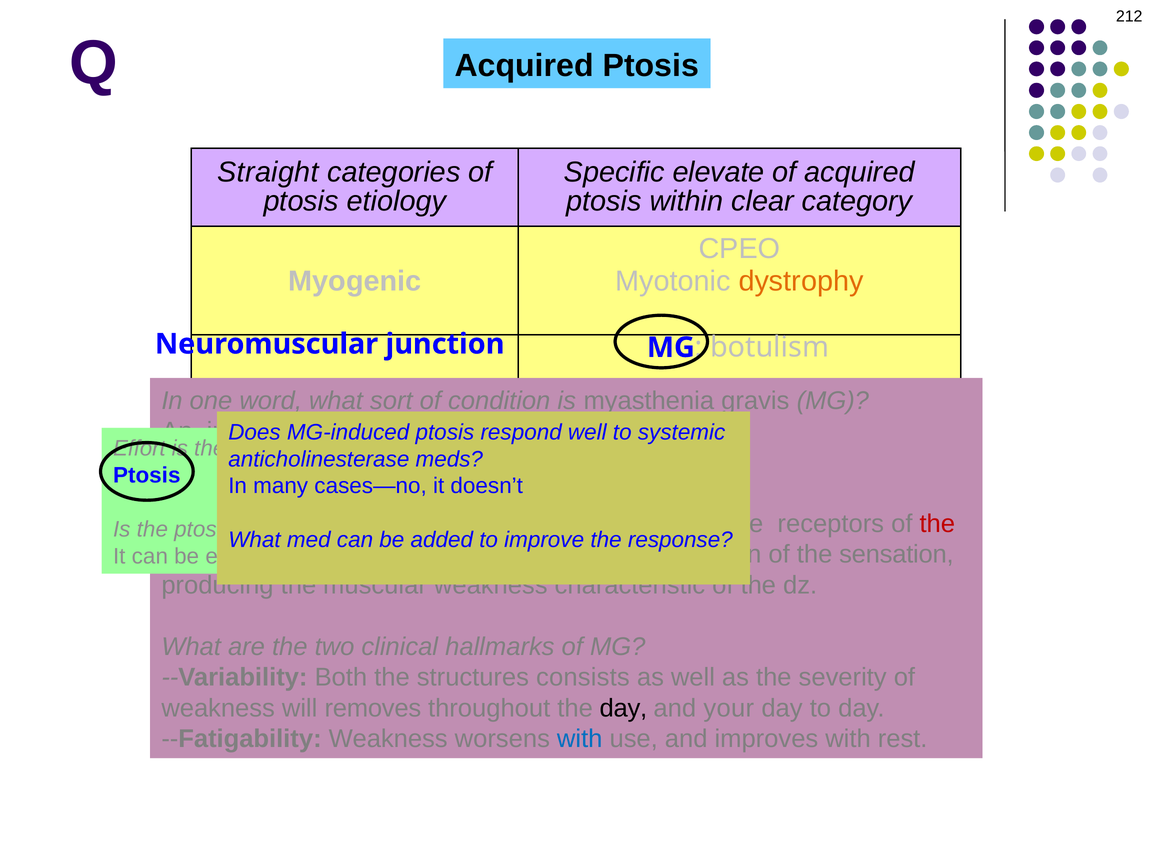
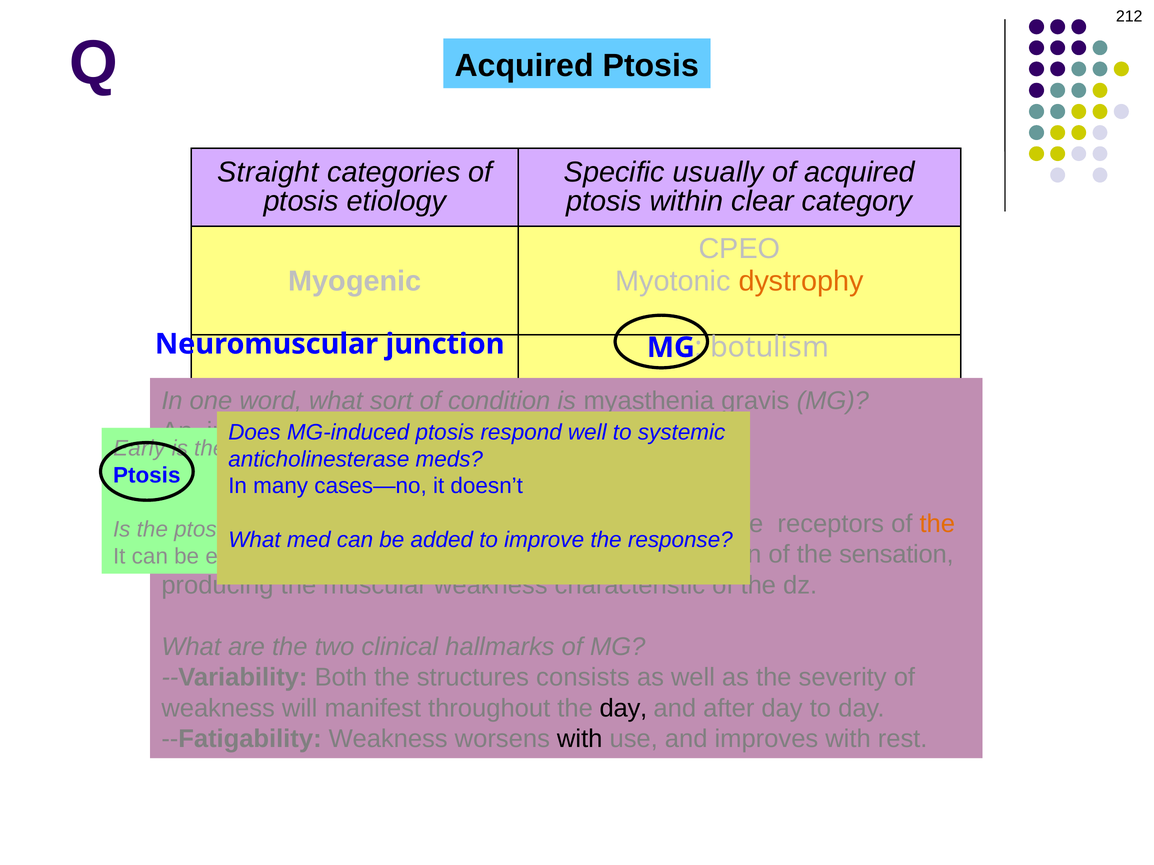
elevate: elevate -> usually
Effort: Effort -> Early
the at (937, 524) colour: red -> orange
removes: removes -> manifest
your: your -> after
with at (580, 739) colour: blue -> black
